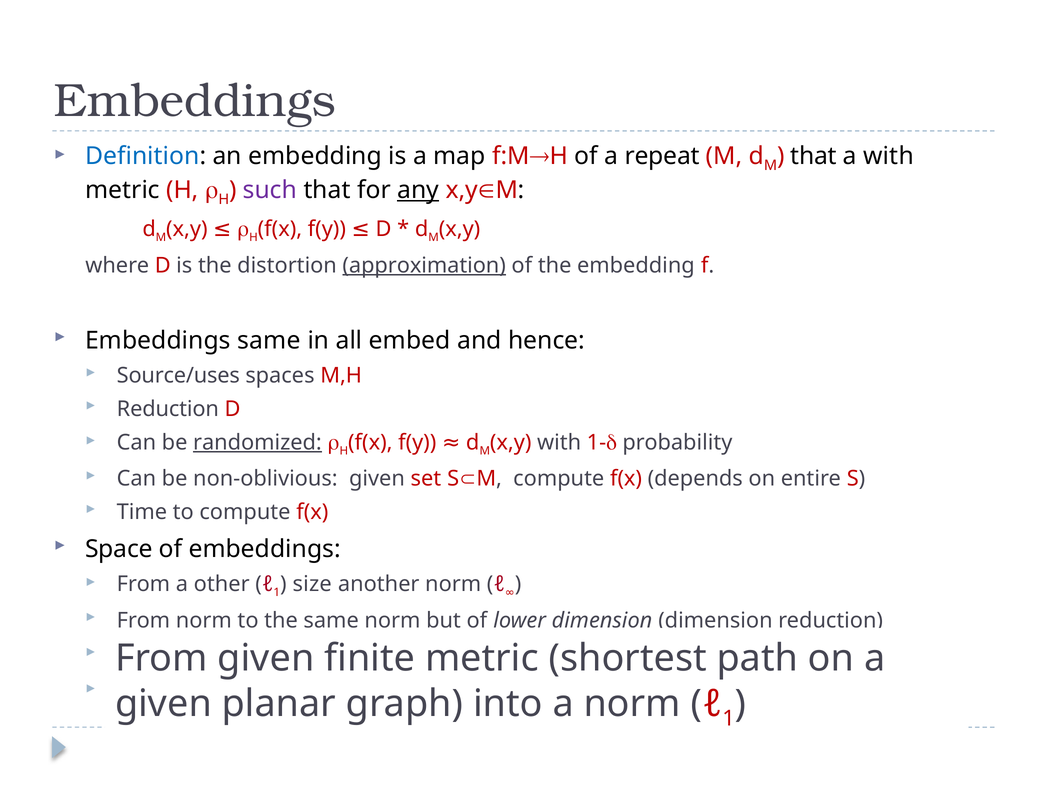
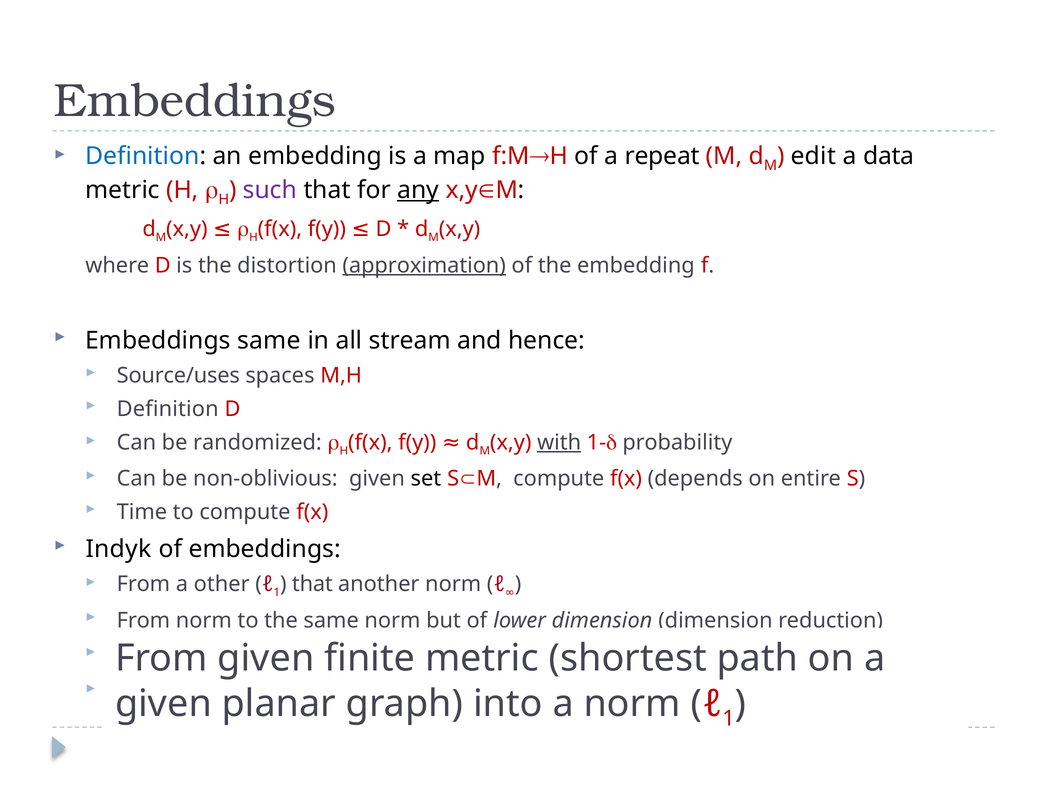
that at (814, 156): that -> edit
a with: with -> data
embed: embed -> stream
Reduction at (168, 409): Reduction -> Definition
with at (559, 443) underline: none -> present
randomized underline: present -> none
set colour: red -> black
Space: Space -> Indyk
size at (312, 584): size -> that
